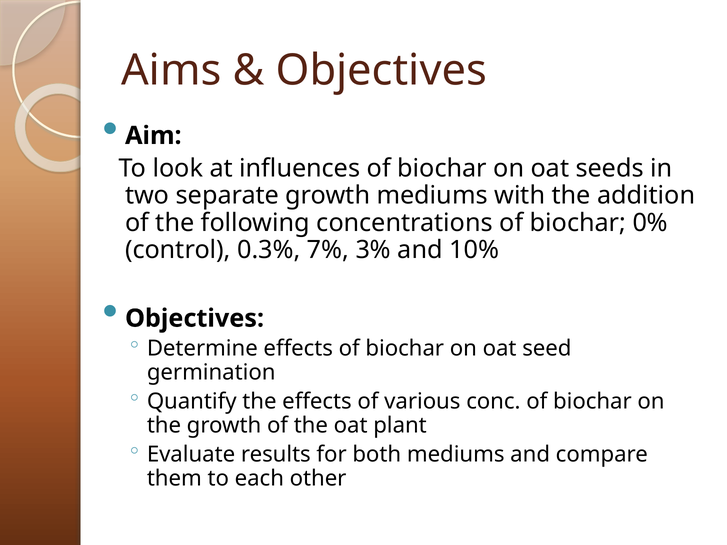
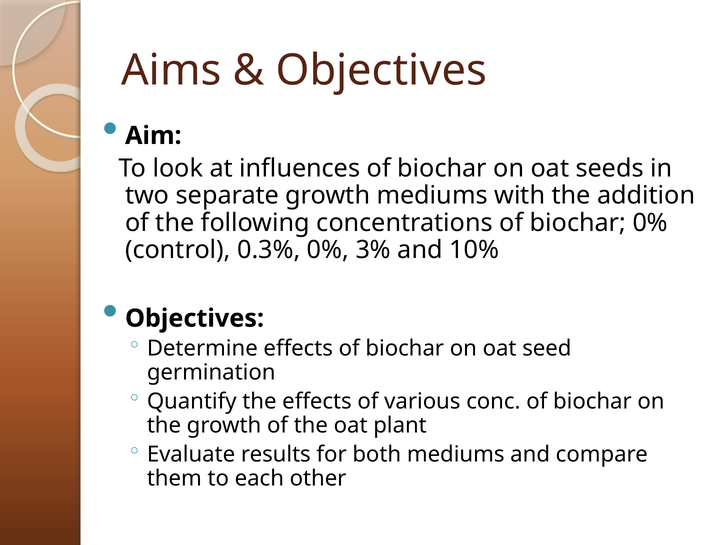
0.3% 7%: 7% -> 0%
